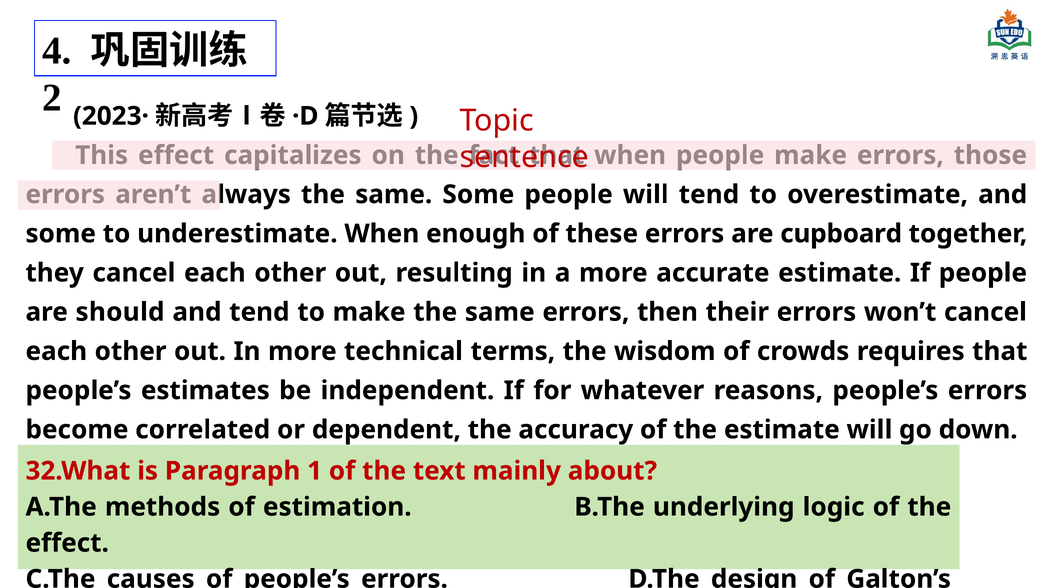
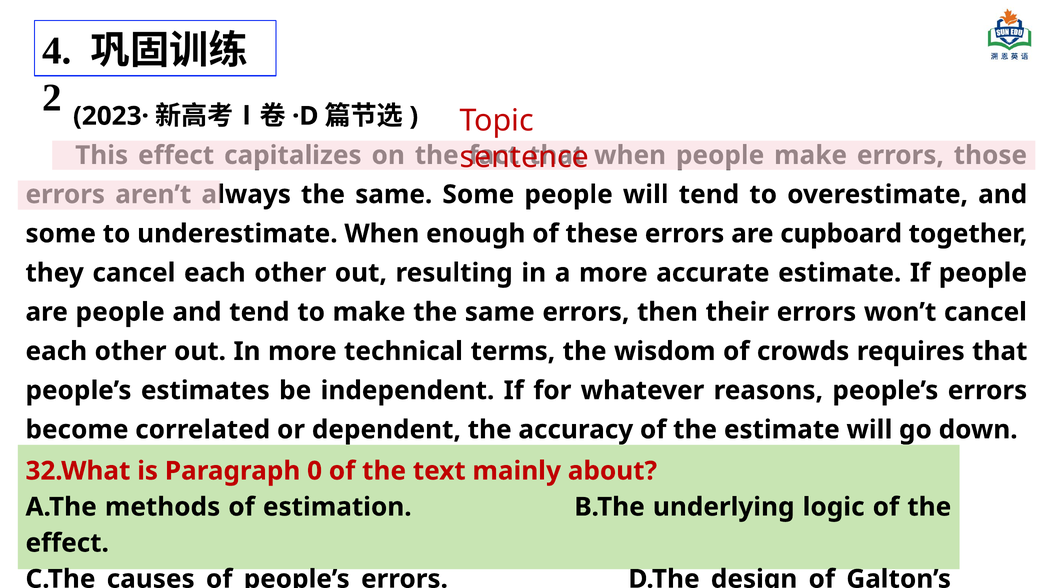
are should: should -> people
1: 1 -> 0
